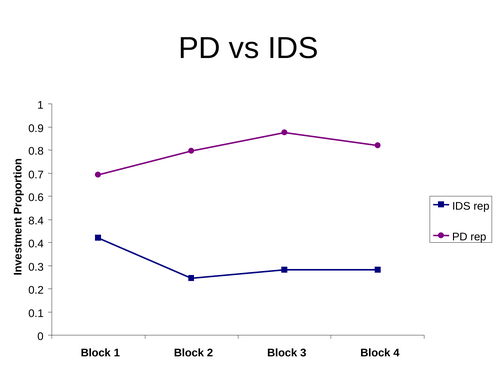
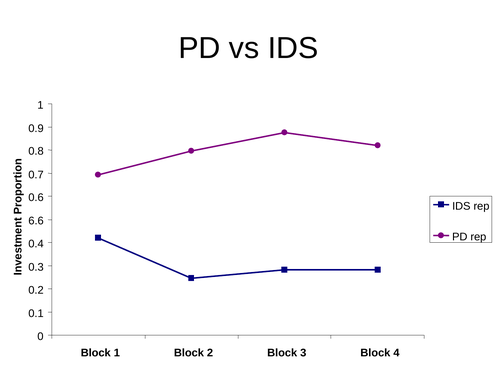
8.4: 8.4 -> 6.6
